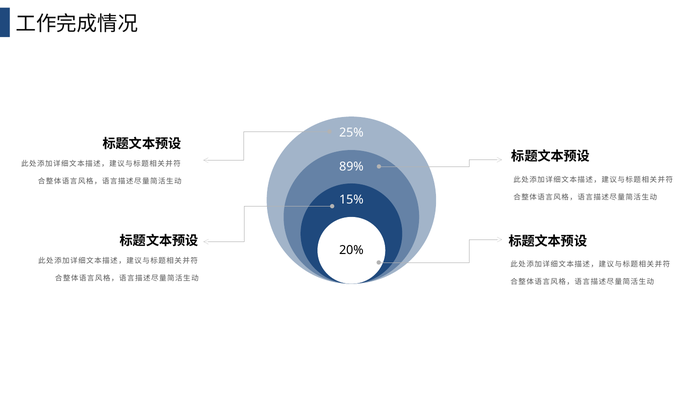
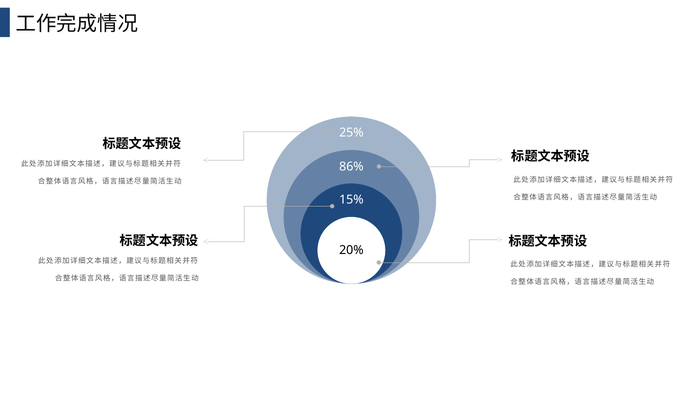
89%: 89% -> 86%
